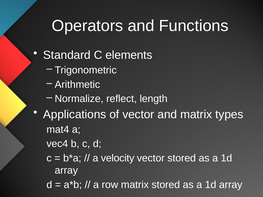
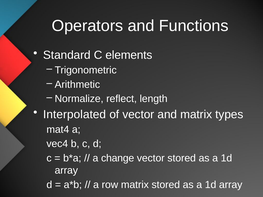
Applications: Applications -> Interpolated
velocity: velocity -> change
